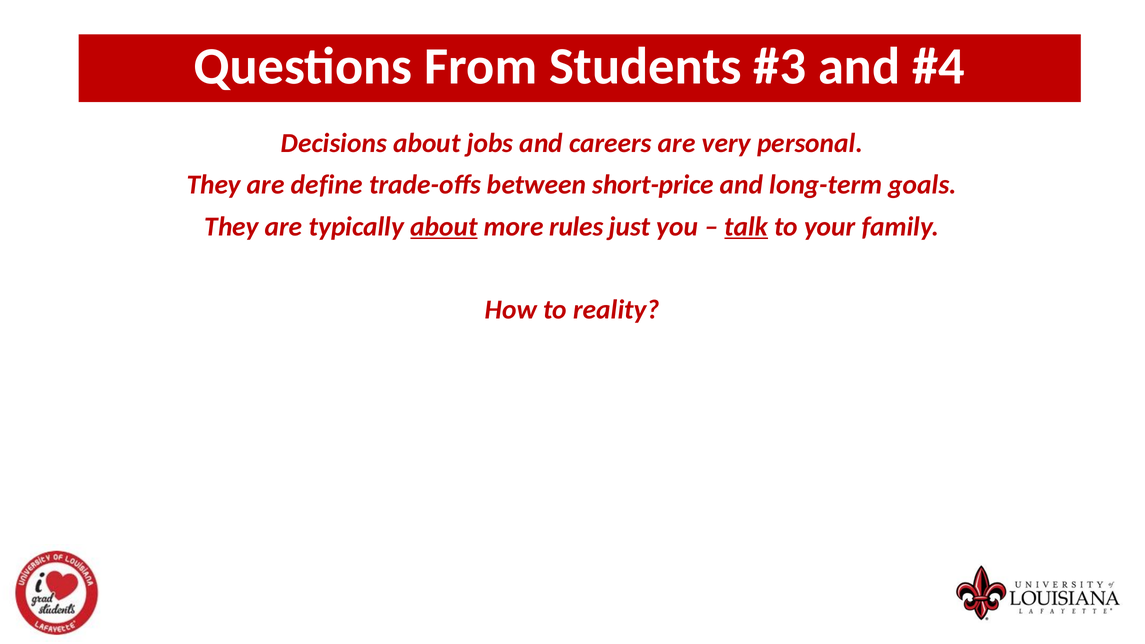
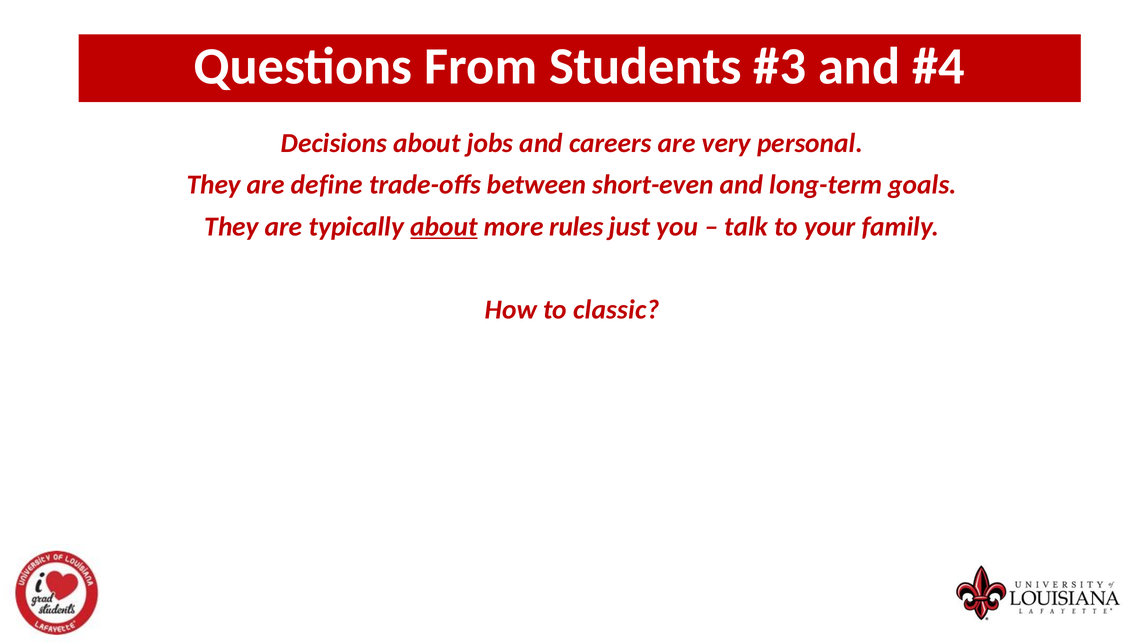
short-price: short-price -> short-even
talk underline: present -> none
reality: reality -> classic
